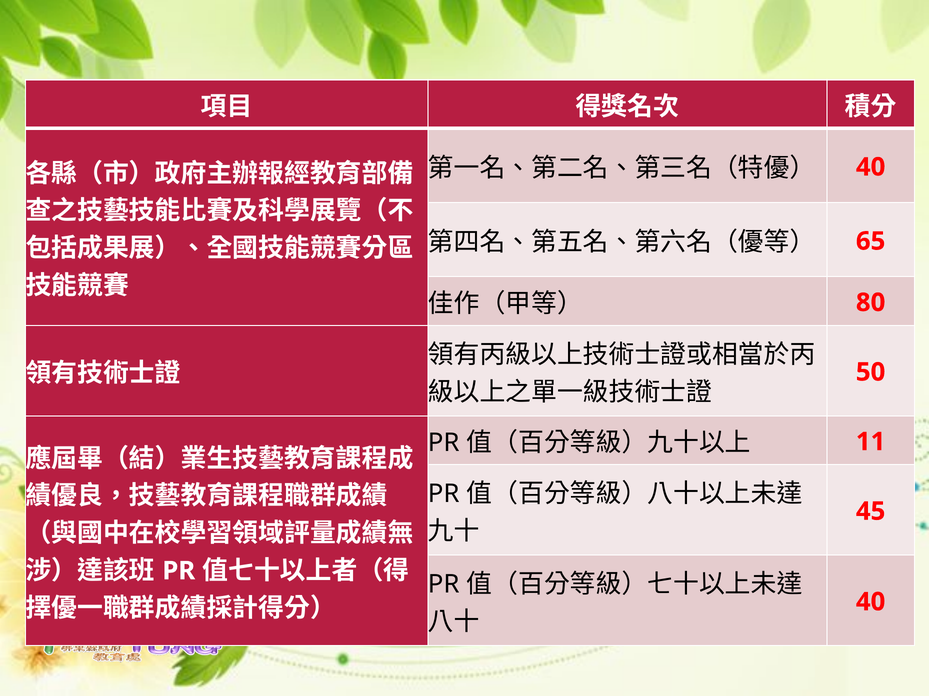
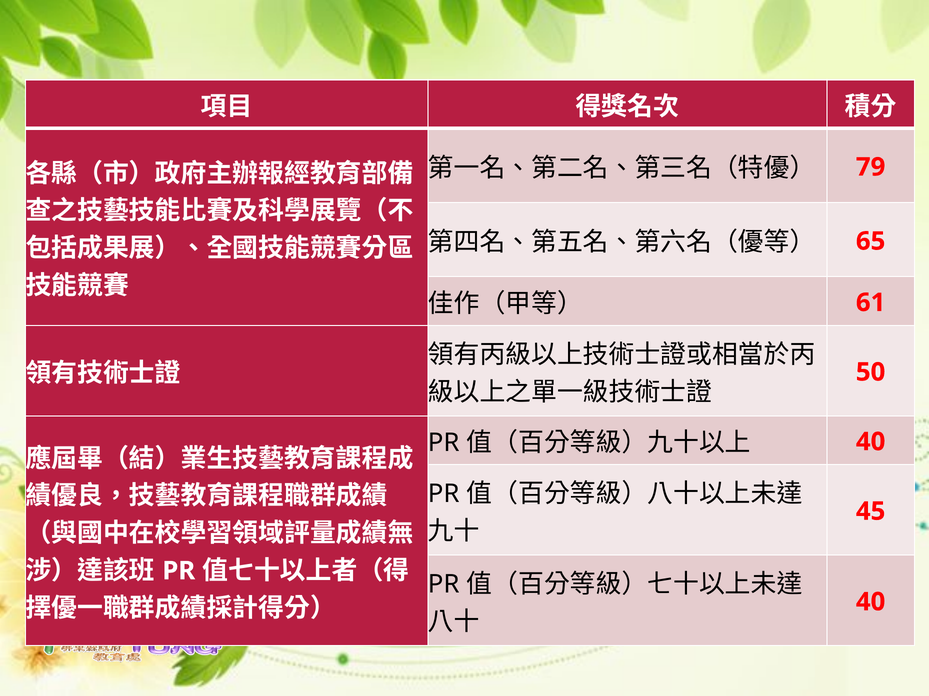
40 at (871, 167): 40 -> 79
80: 80 -> 61
11 at (871, 442): 11 -> 40
